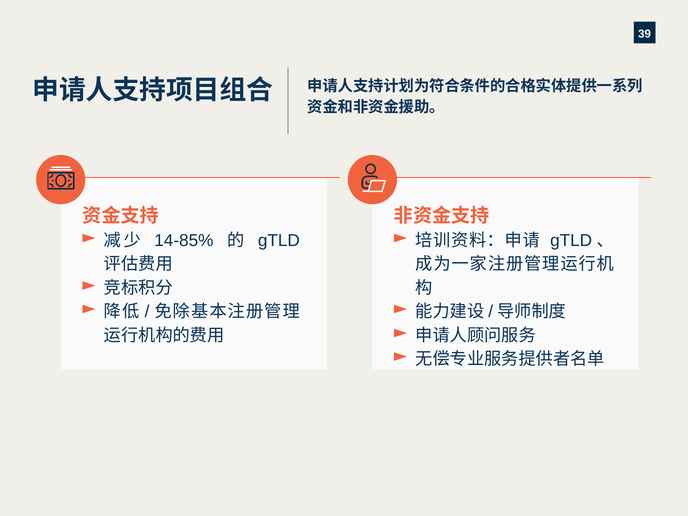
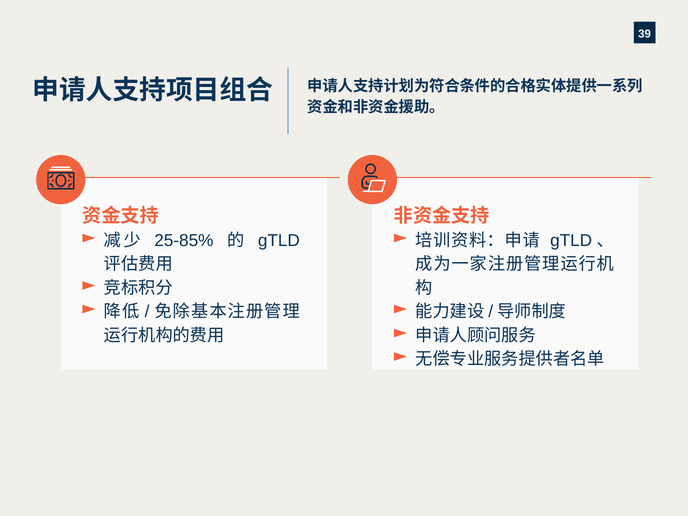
14-85%: 14-85% -> 25-85%
